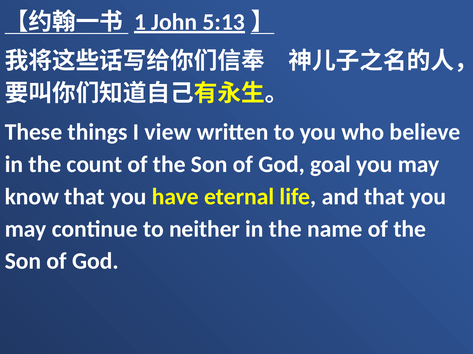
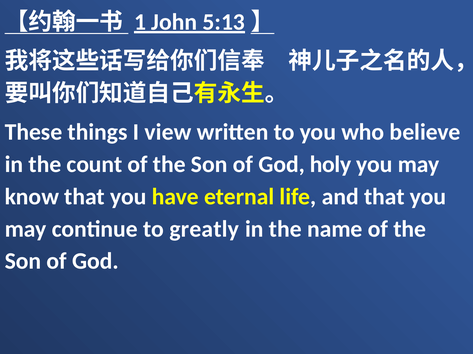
goal: goal -> holy
neither: neither -> greatly
